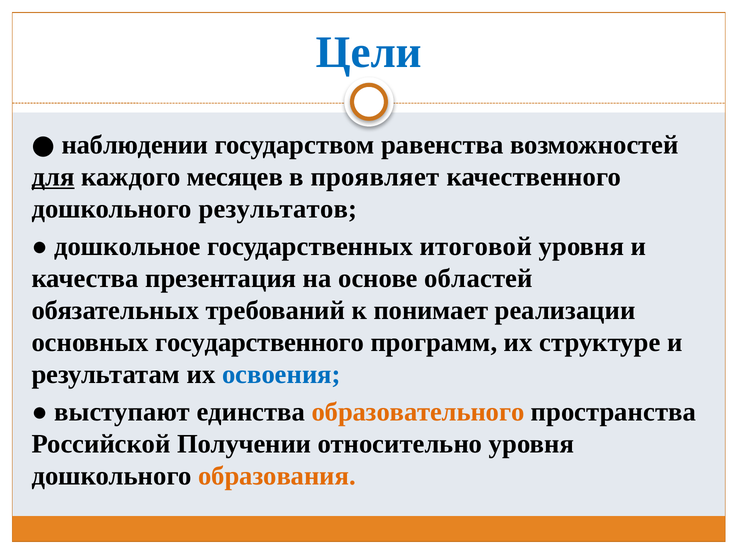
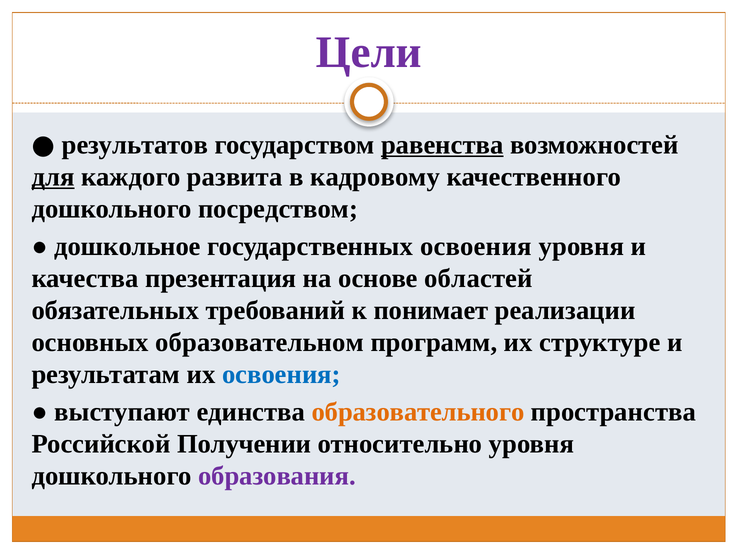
Цели colour: blue -> purple
наблюдении: наблюдении -> результатов
равенства underline: none -> present
месяцев: месяцев -> развита
проявляет: проявляет -> кадровому
результатов: результатов -> посредством
государственных итоговой: итоговой -> освоения
государственного: государственного -> образовательном
образования colour: orange -> purple
